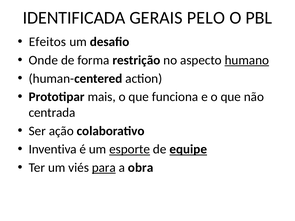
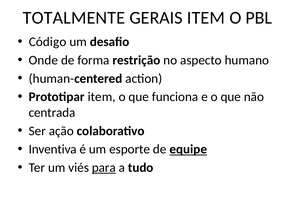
IDENTIFICADA: IDENTIFICADA -> TOTALMENTE
GERAIS PELO: PELO -> ITEM
Efeitos: Efeitos -> Código
humano underline: present -> none
Prototipar mais: mais -> item
esporte underline: present -> none
obra: obra -> tudo
